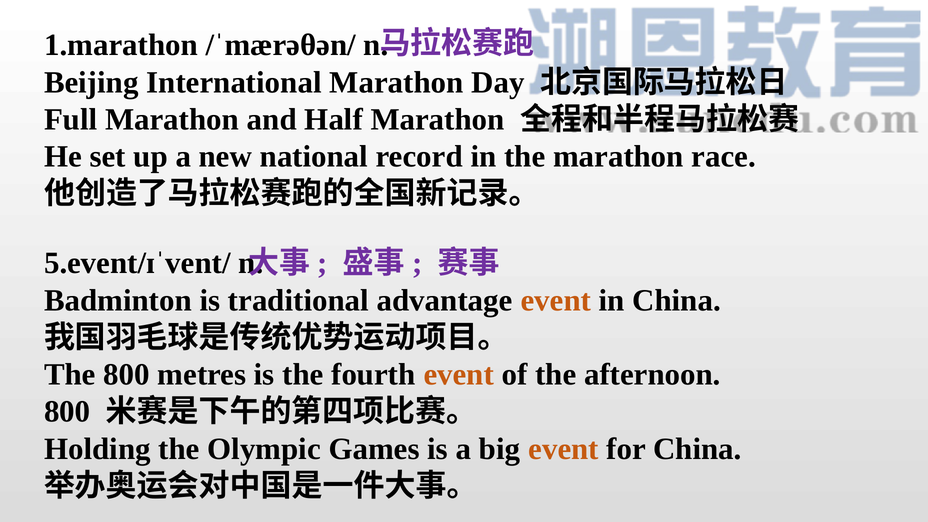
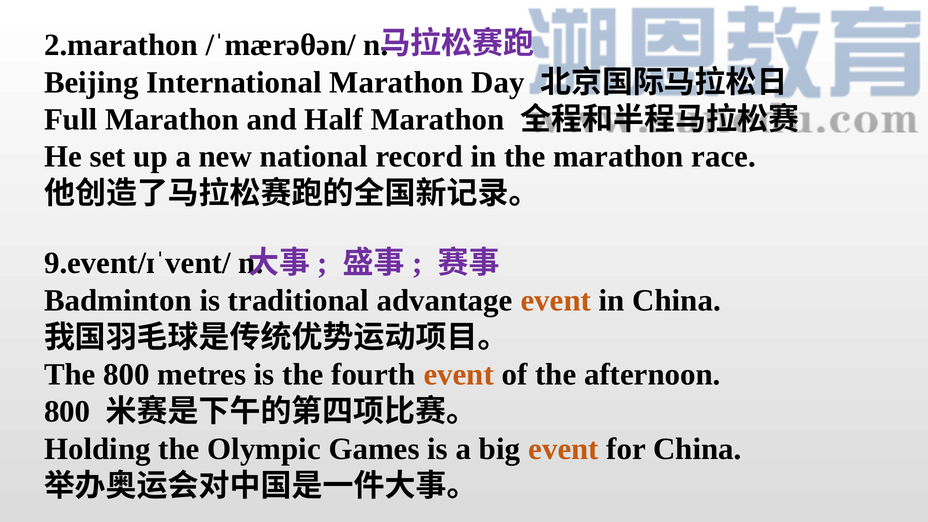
1.marathon: 1.marathon -> 2.marathon
5.event/ɪˈvent/: 5.event/ɪˈvent/ -> 9.event/ɪˈvent/
